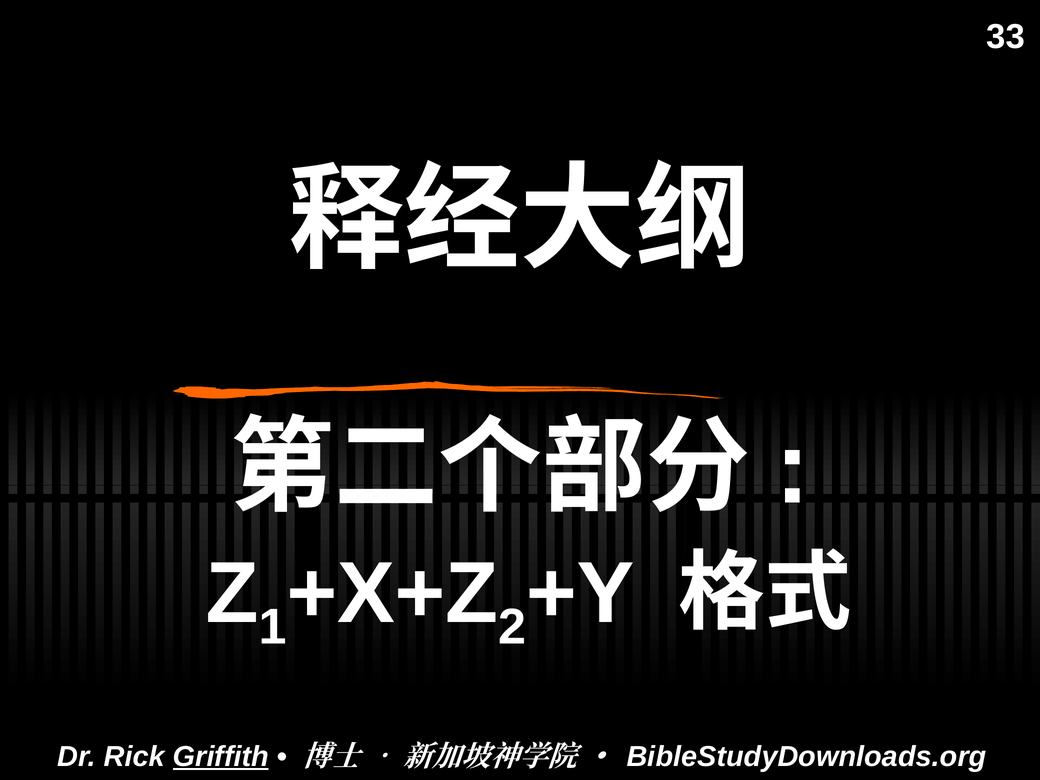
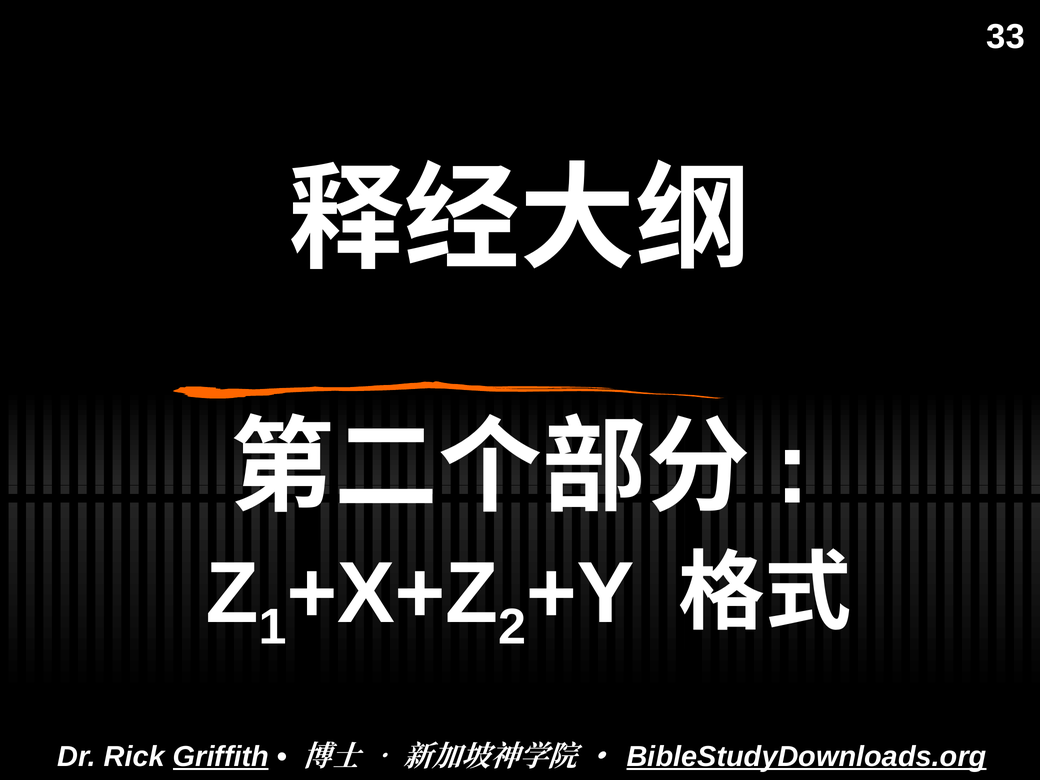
BibleStudyDownloads.org underline: none -> present
